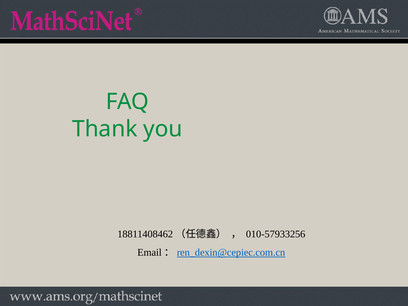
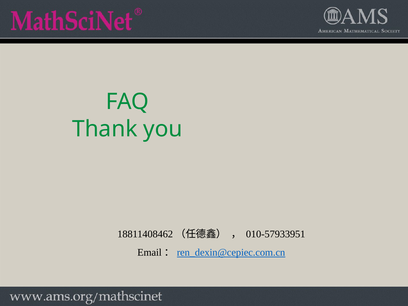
010-57933256: 010-57933256 -> 010-57933951
